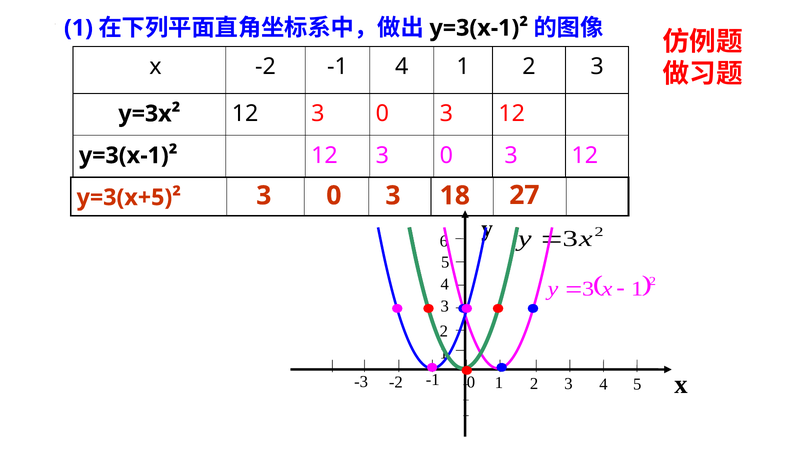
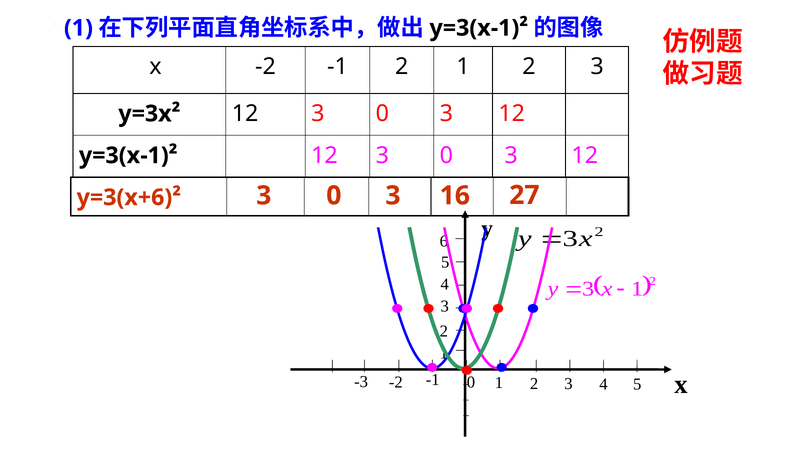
-1 4: 4 -> 2
y=3(x+5)²: y=3(x+5)² -> y=3(x+6)²
18: 18 -> 16
